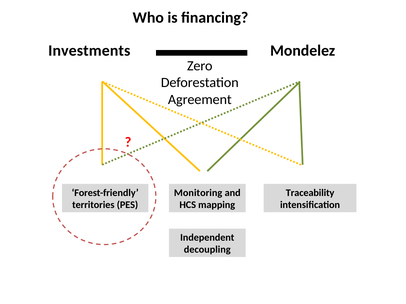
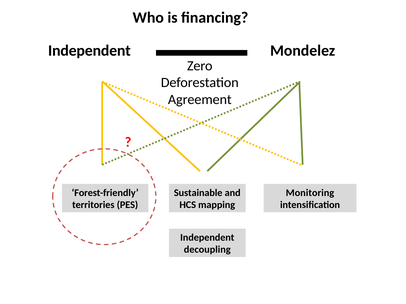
Investments at (89, 51): Investments -> Independent
Monitoring: Monitoring -> Sustainable
Traceability: Traceability -> Monitoring
